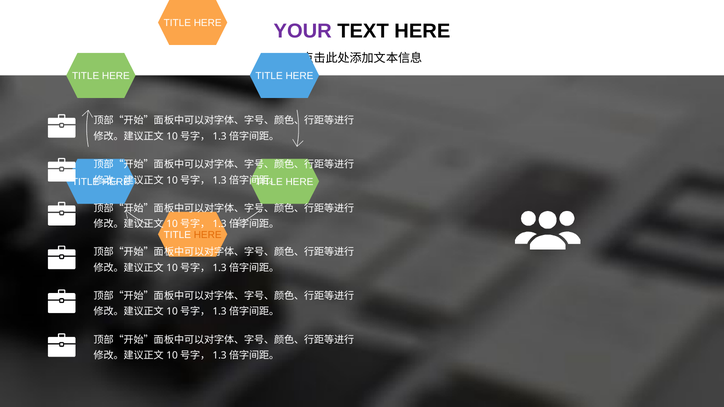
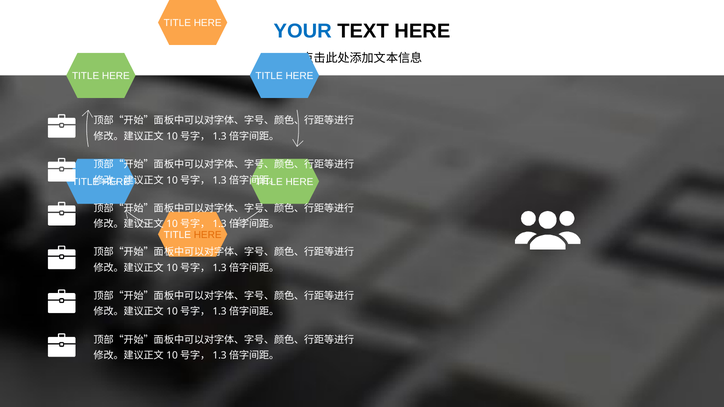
YOUR colour: purple -> blue
